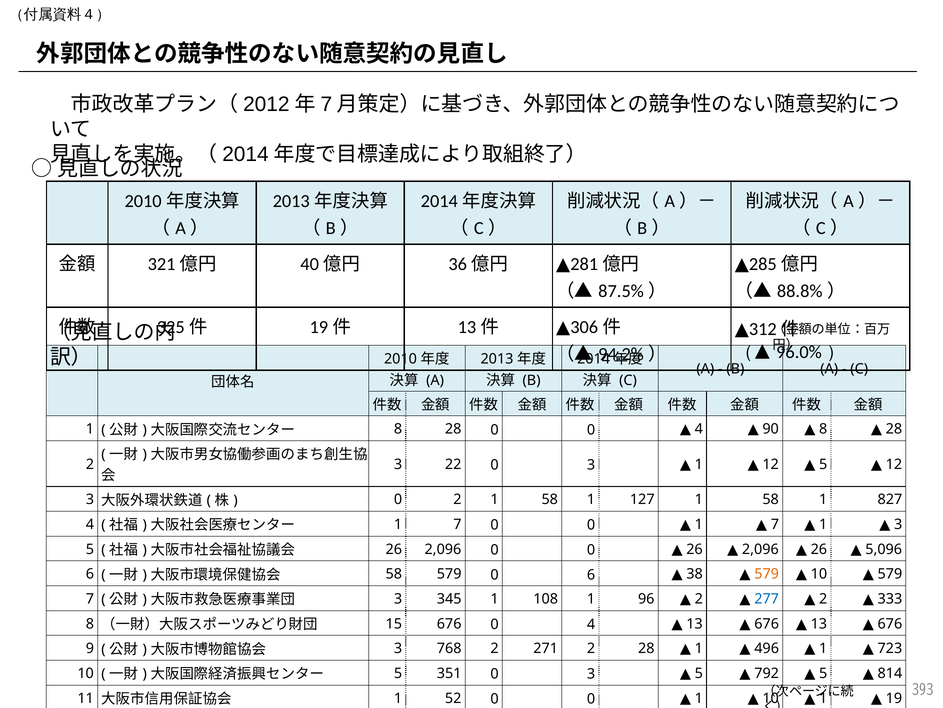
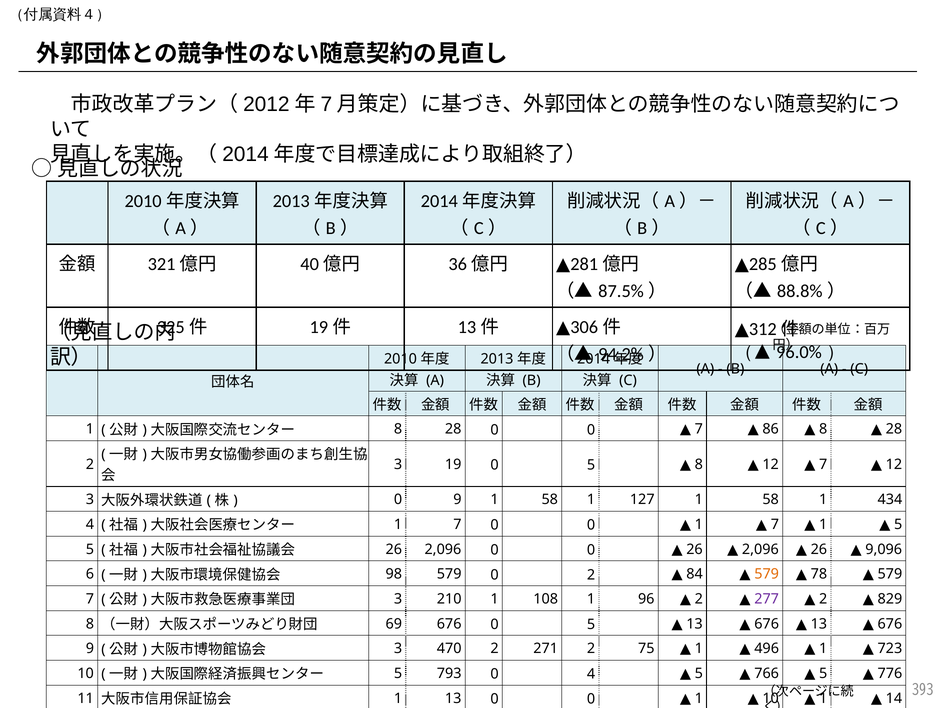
4 at (699, 429): 4 -> 7
90: 90 -> 86
22: 22 -> 19
3 at (591, 465): 3 -> 5
1 at (699, 464): 1 -> 8
5 at (823, 464): 5 -> 7
0 2: 2 -> 9
827: 827 -> 434
3 at (898, 524): 3 -> 5
5,096: 5,096 -> 9,096
58 at (394, 574): 58 -> 98
0 6: 6 -> 2
38: 38 -> 84
10 at (819, 574): 10 -> 78
345: 345 -> 210
277 colour: blue -> purple
333: 333 -> 829
15: 15 -> 69
676 0 4: 4 -> 5
768: 768 -> 470
2 28: 28 -> 75
351: 351 -> 793
3 at (591, 673): 3 -> 4
792: 792 -> 766
814: 814 -> 776
1 52: 52 -> 13
19: 19 -> 14
